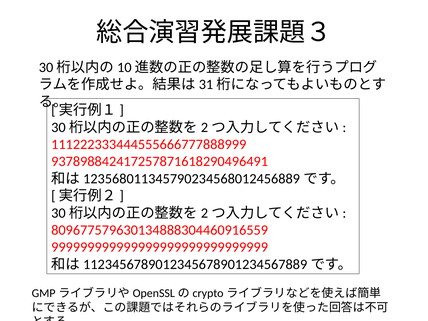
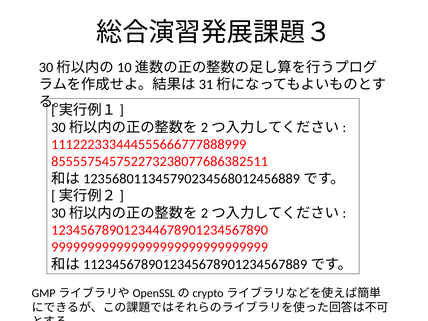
937898842417257871618290496491: 937898842417257871618290496491 -> 855557545752273238077686382511
809677579630134888304460916559: 809677579630134888304460916559 -> 123456789012344678901234567890
